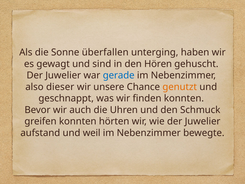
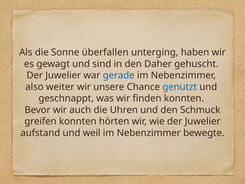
Hören: Hören -> Daher
dieser: dieser -> weiter
genutzt colour: orange -> blue
